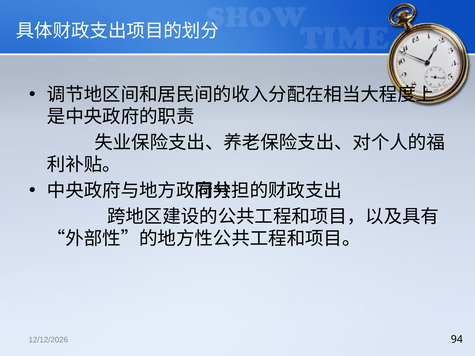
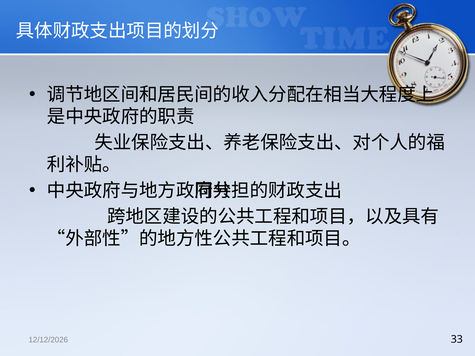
94: 94 -> 33
